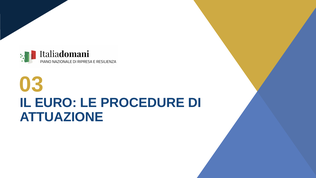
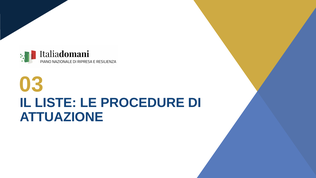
EURO: EURO -> LISTE
